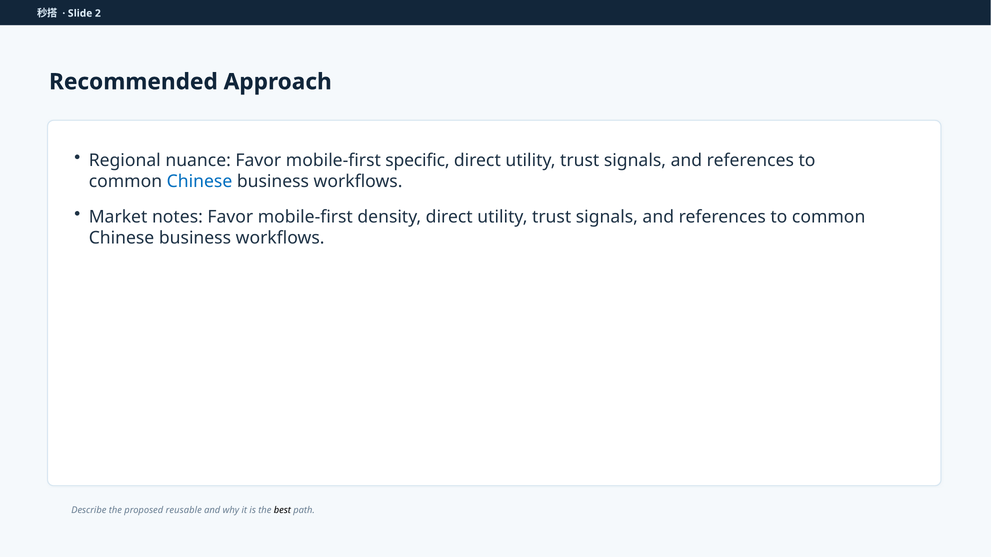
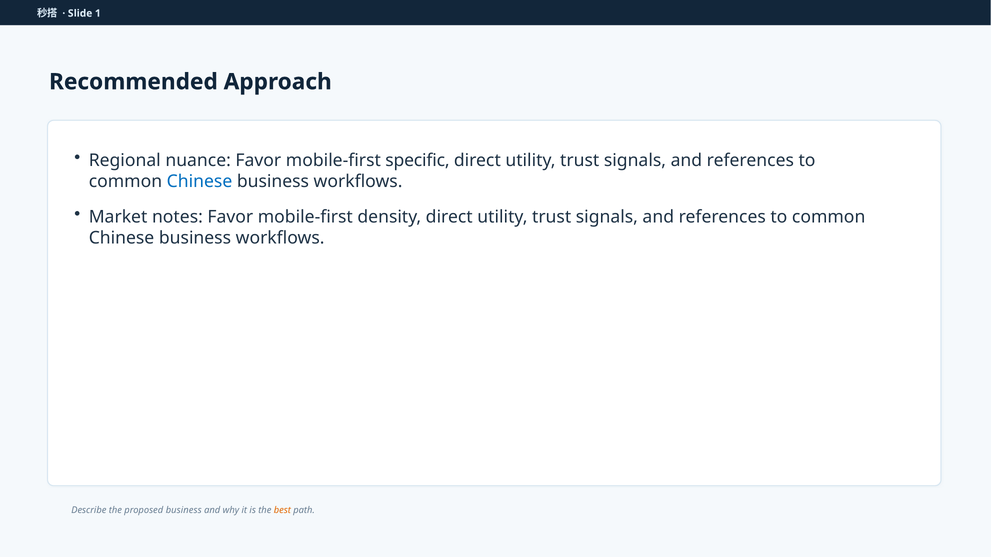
2: 2 -> 1
proposed reusable: reusable -> business
best colour: black -> orange
